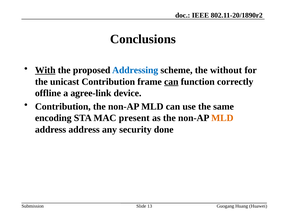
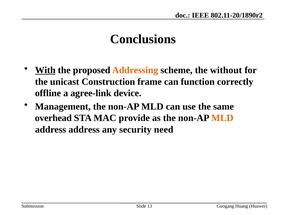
Addressing colour: blue -> orange
unicast Contribution: Contribution -> Construction
can at (171, 81) underline: present -> none
Contribution at (63, 106): Contribution -> Management
encoding: encoding -> overhead
present: present -> provide
done: done -> need
